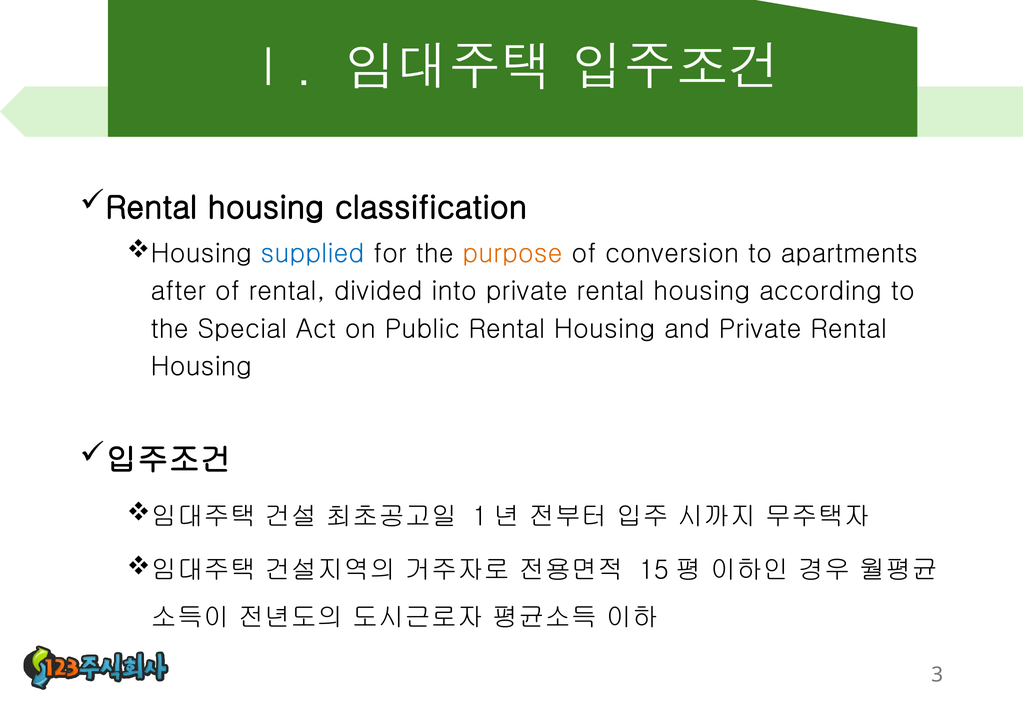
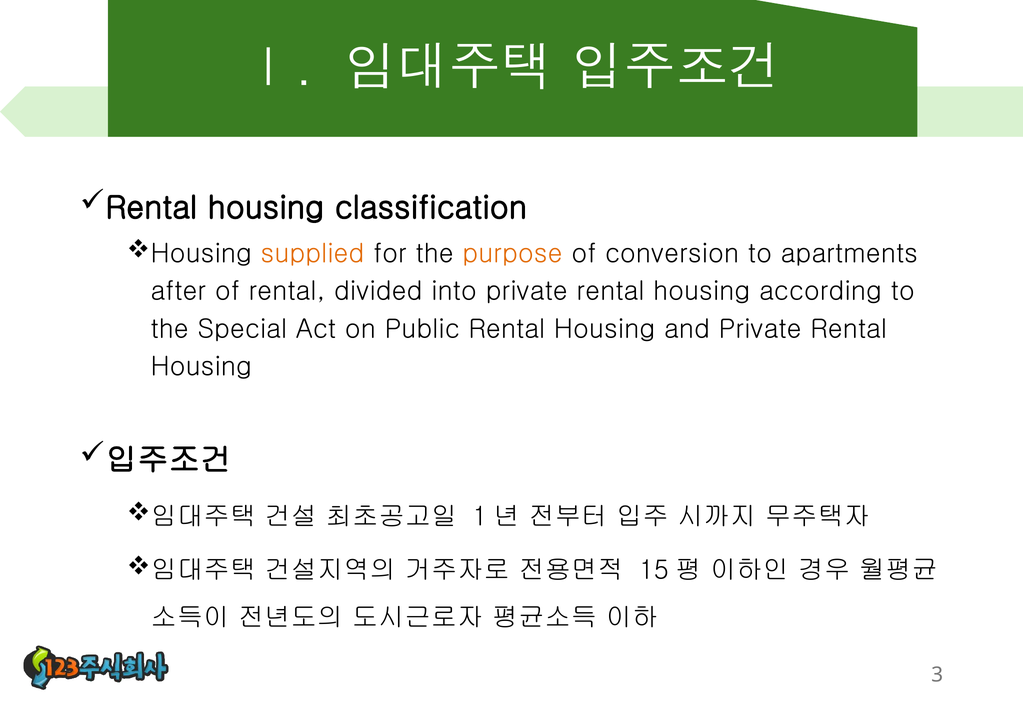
supplied colour: blue -> orange
